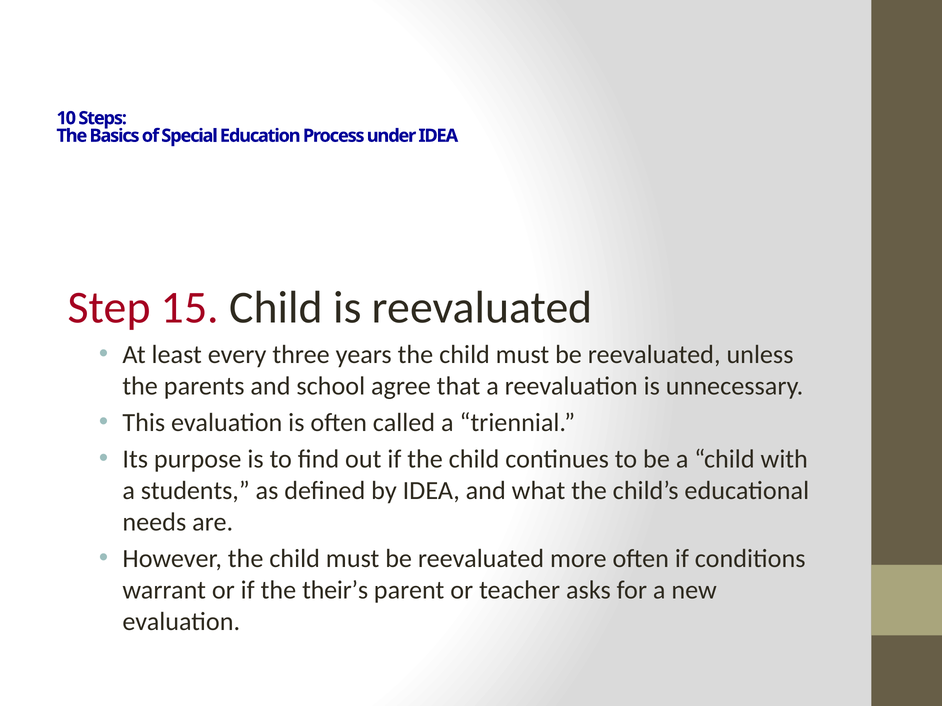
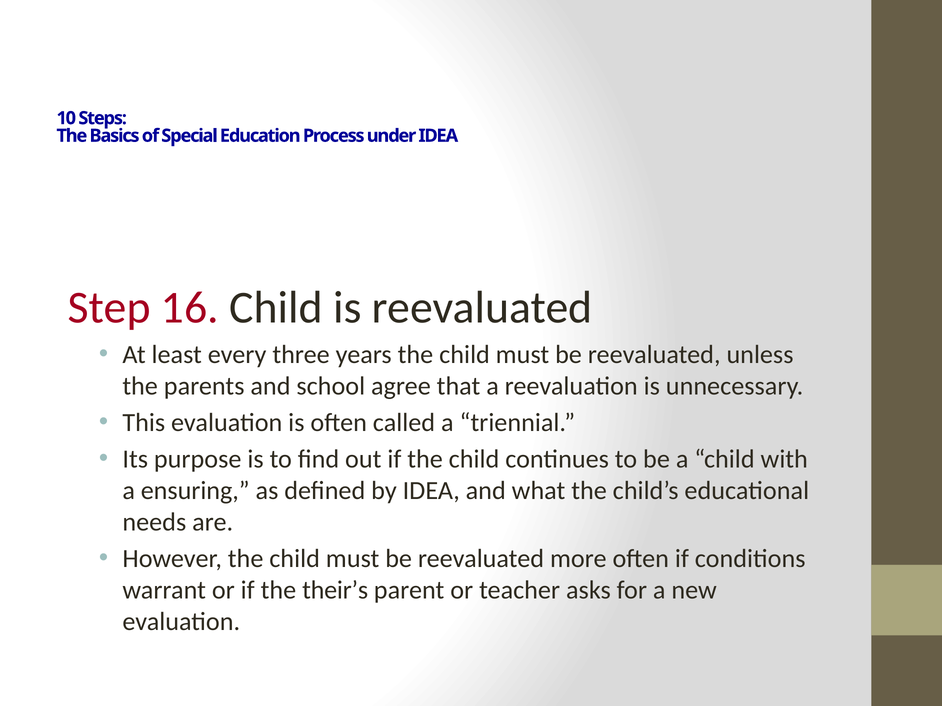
15: 15 -> 16
students: students -> ensuring
